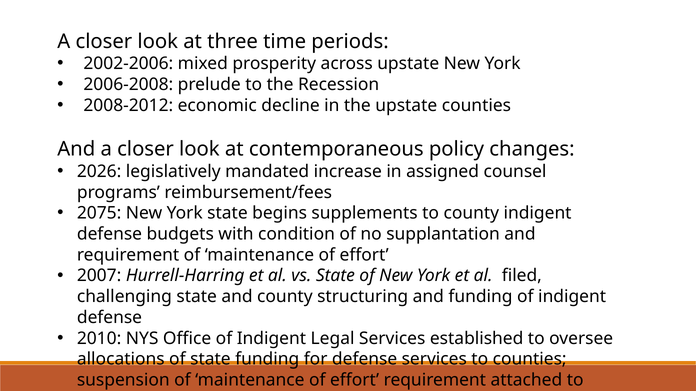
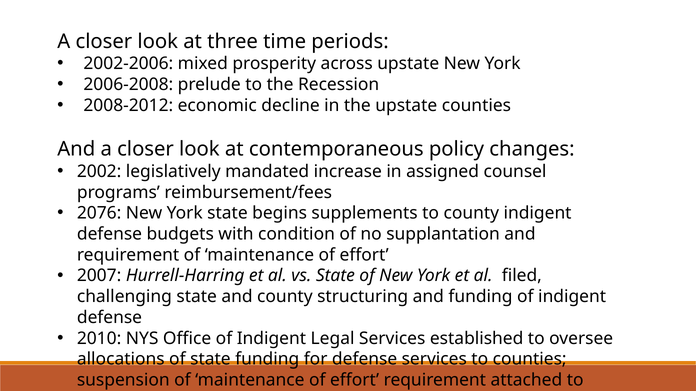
2026: 2026 -> 2002
2075: 2075 -> 2076
